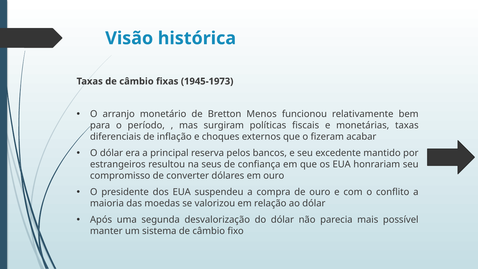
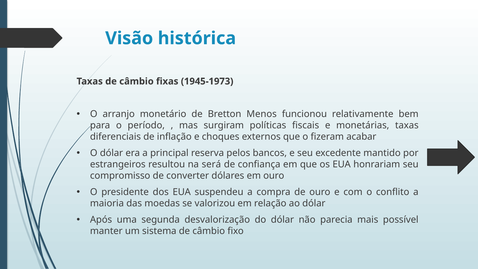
seus: seus -> será
